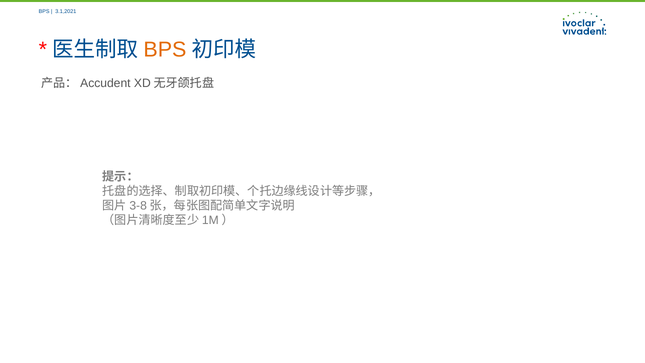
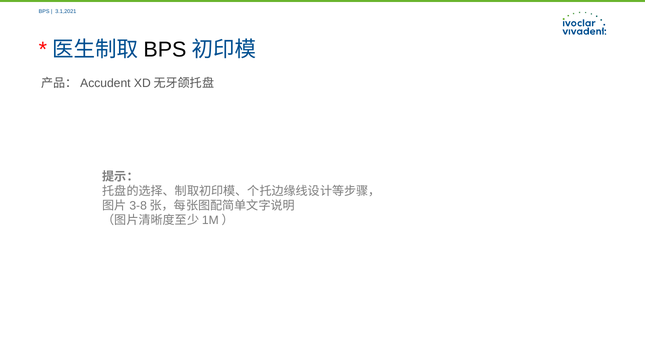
BPS at (165, 49) colour: orange -> black
